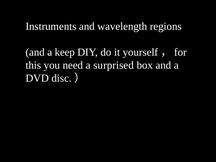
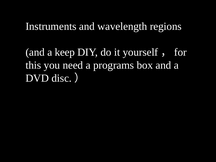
surprised: surprised -> programs
